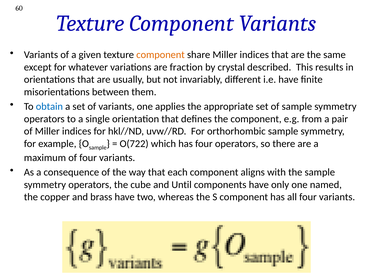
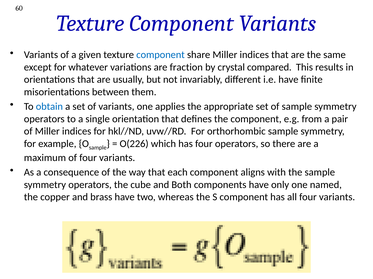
component at (161, 55) colour: orange -> blue
described: described -> compared
O(722: O(722 -> O(226
Until: Until -> Both
